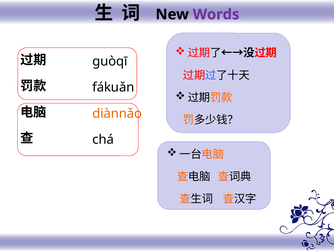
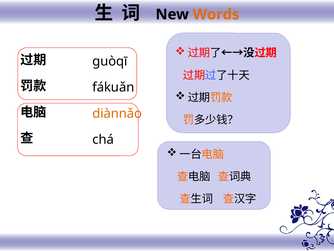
Words colour: purple -> orange
